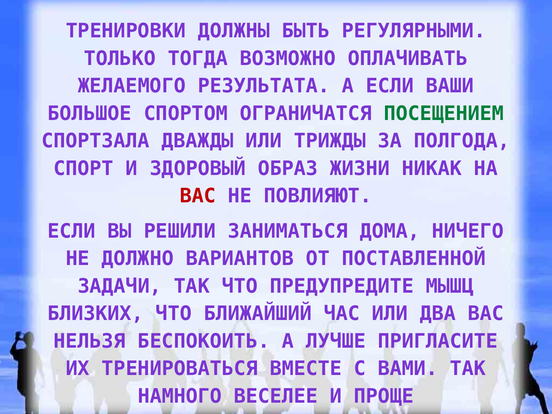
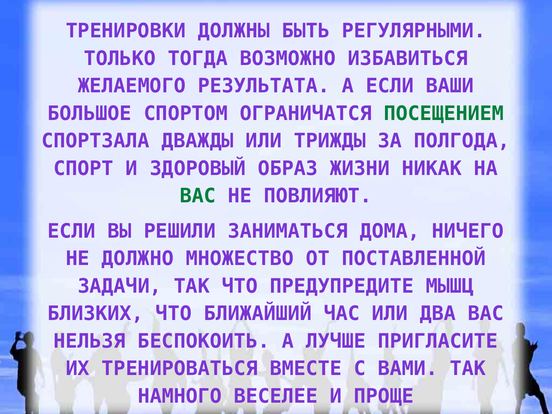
ОПЛАЧИВАТЬ: ОПЛАЧИВАТЬ -> ИЗБАВИТЬСЯ
ВАС at (198, 196) colour: red -> green
ВАРИАНТОВ: ВАРИАНТОВ -> МНОЖЕСТВО
